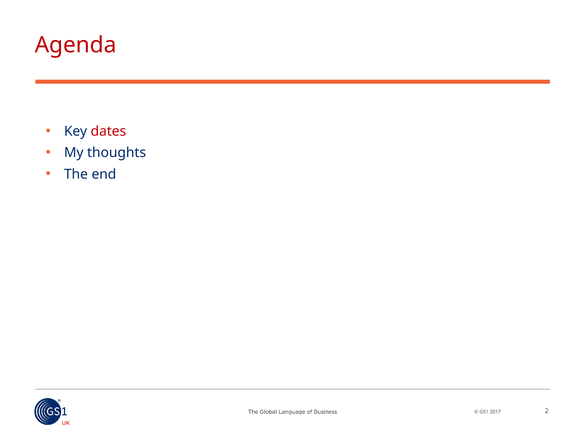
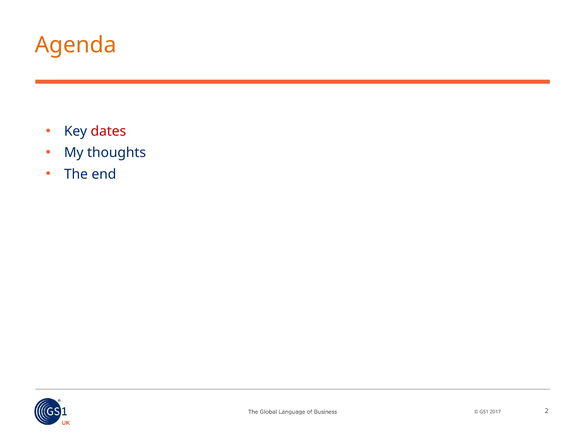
Agenda colour: red -> orange
